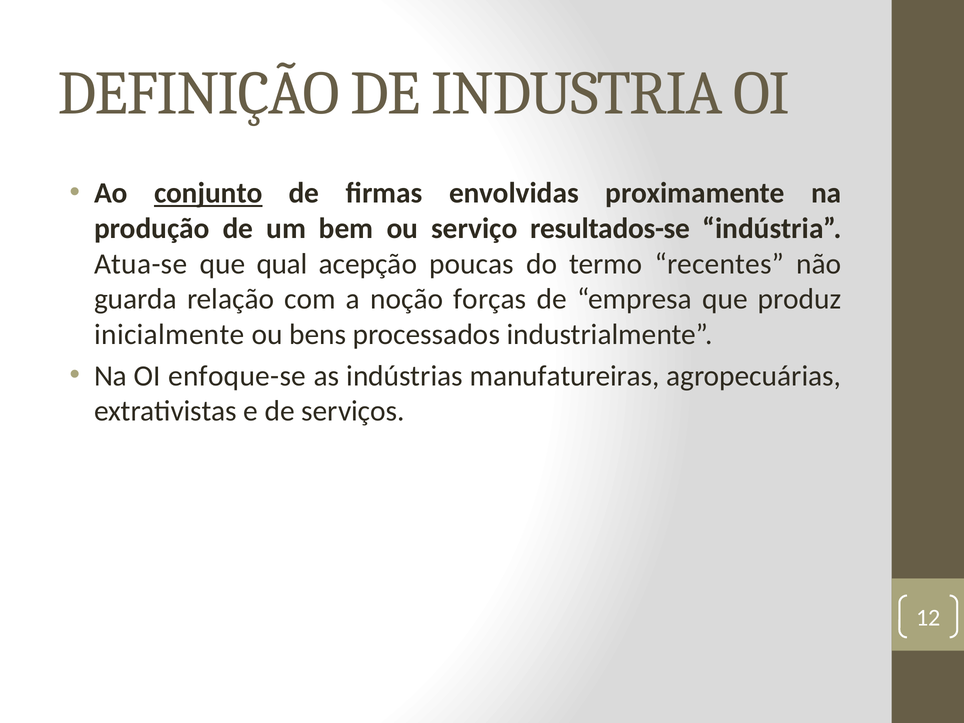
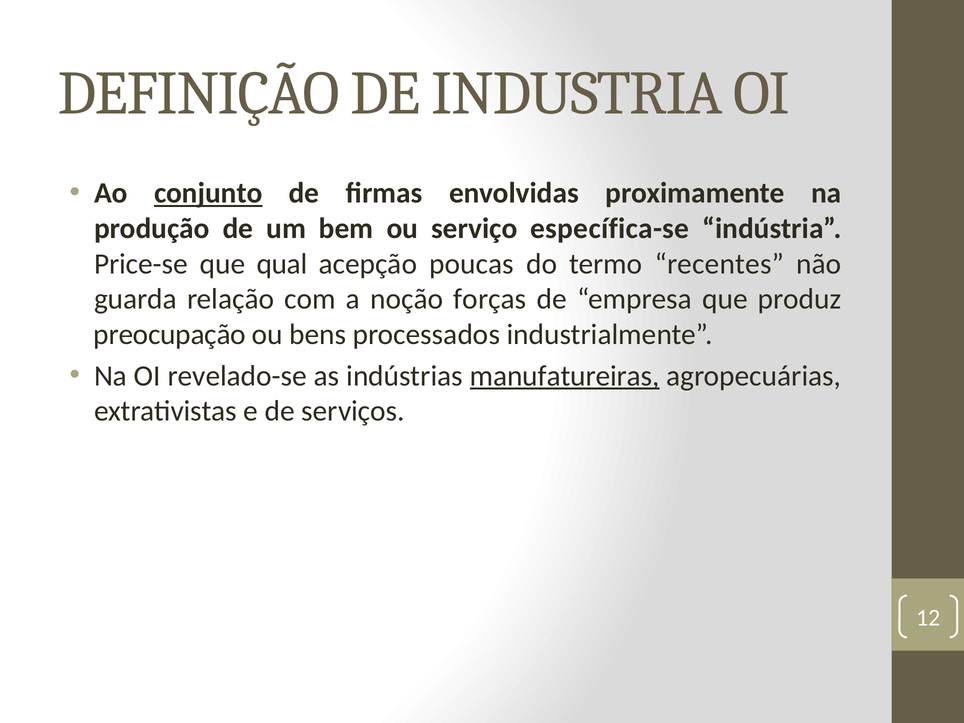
resultados-se: resultados-se -> específica-se
Atua-se: Atua-se -> Price-se
inicialmente: inicialmente -> preocupação
enfoque-se: enfoque-se -> revelado-se
manufatureiras underline: none -> present
